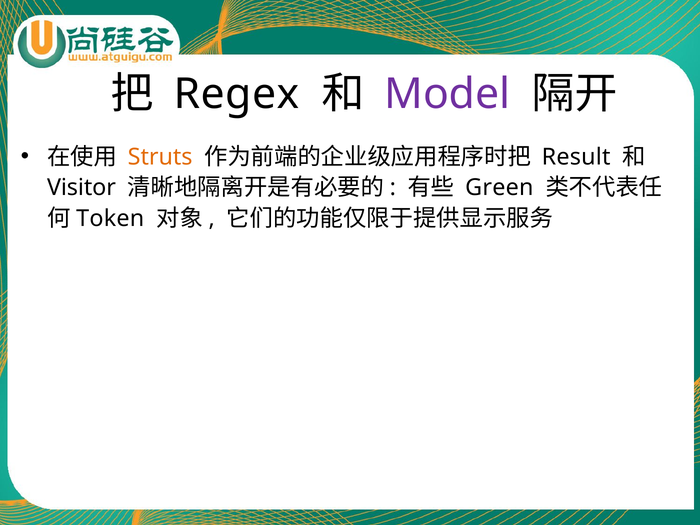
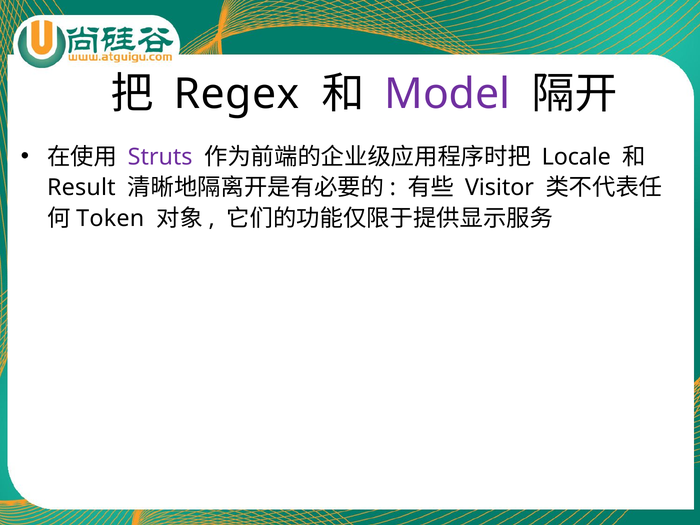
Struts colour: orange -> purple
Result: Result -> Locale
Visitor: Visitor -> Result
Green: Green -> Visitor
